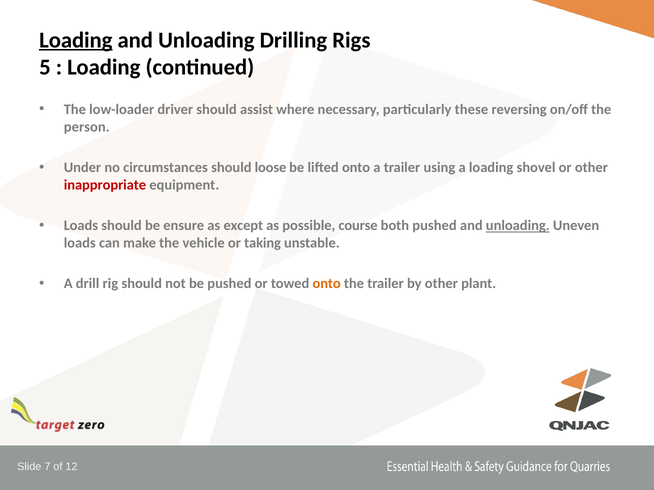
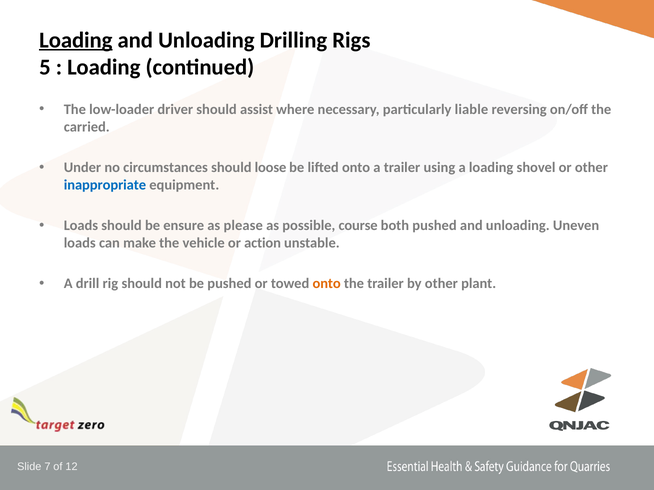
these: these -> liable
person: person -> carried
inappropriate colour: red -> blue
except: except -> please
unloading at (518, 226) underline: present -> none
taking: taking -> action
